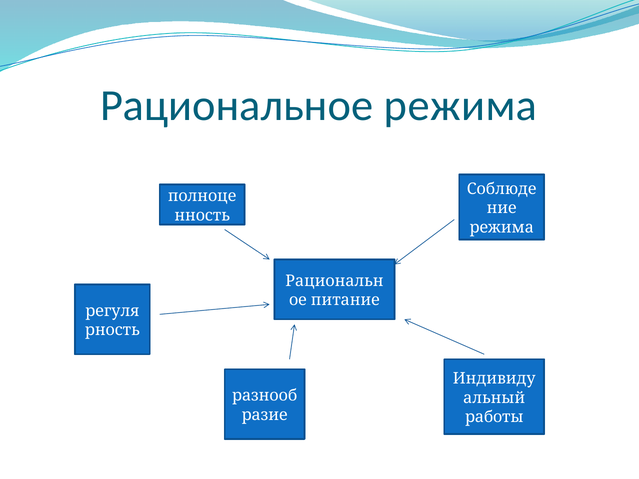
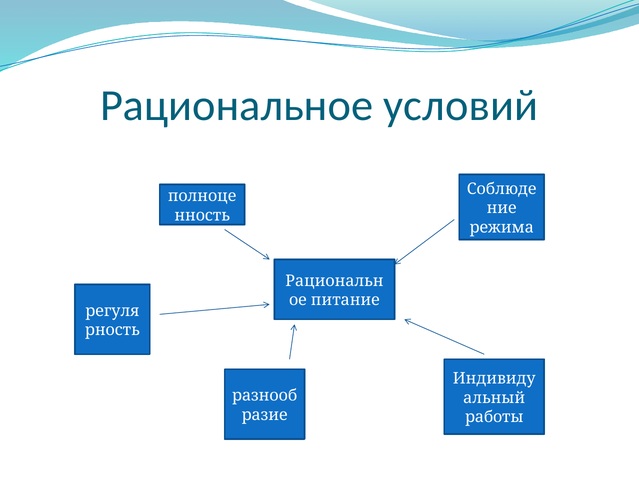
Рациональное режима: режима -> условий
